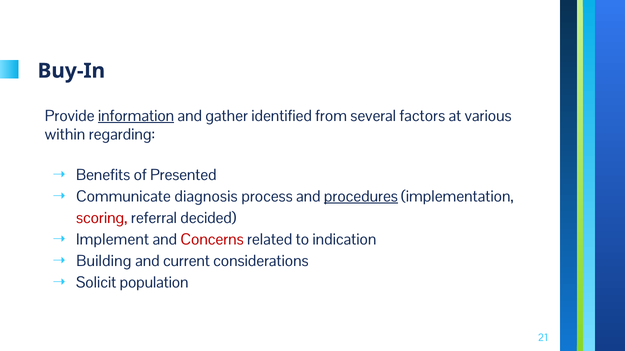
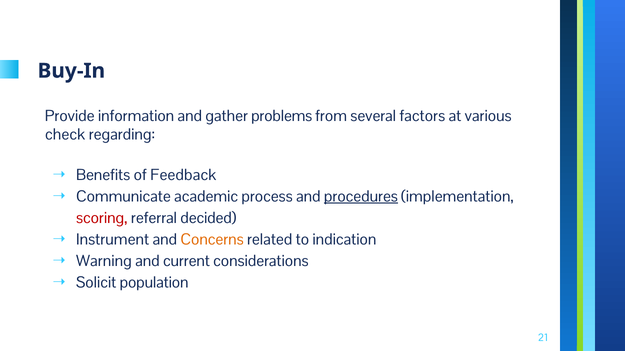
information underline: present -> none
identified: identified -> problems
within: within -> check
Presented: Presented -> Feedback
diagnosis: diagnosis -> academic
Implement: Implement -> Instrument
Concerns colour: red -> orange
Building: Building -> Warning
